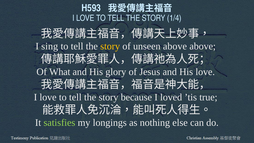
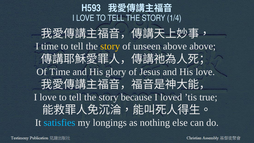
I sing: sing -> time
Of What: What -> Time
satisfies colour: light green -> light blue
